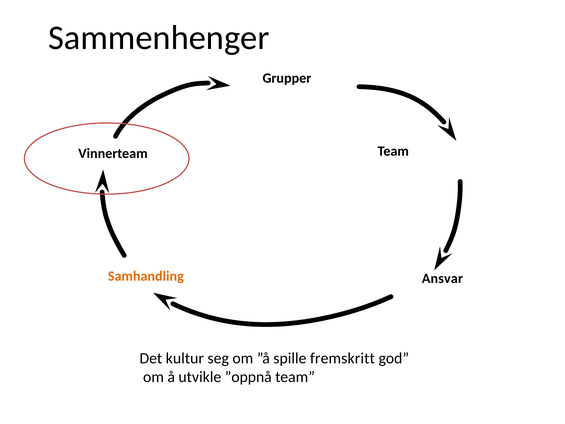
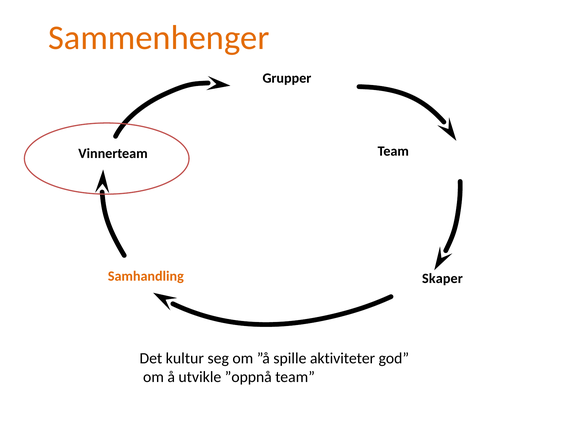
Sammenhenger colour: black -> orange
Ansvar: Ansvar -> Skaper
fremskritt: fremskritt -> aktiviteter
